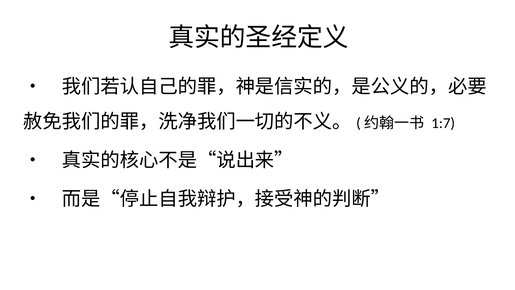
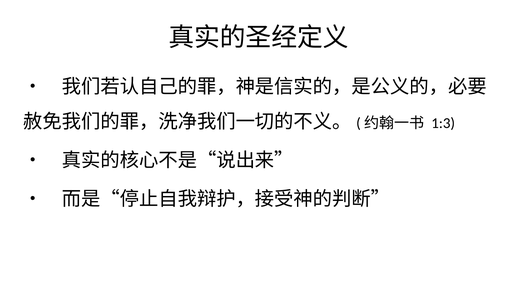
1:7: 1:7 -> 1:3
